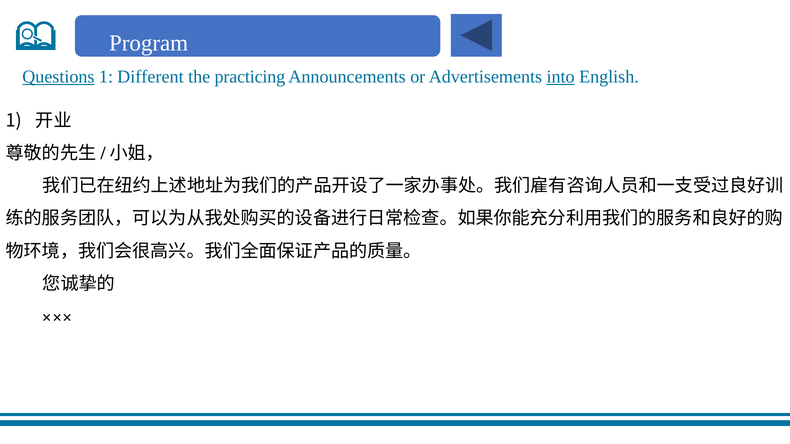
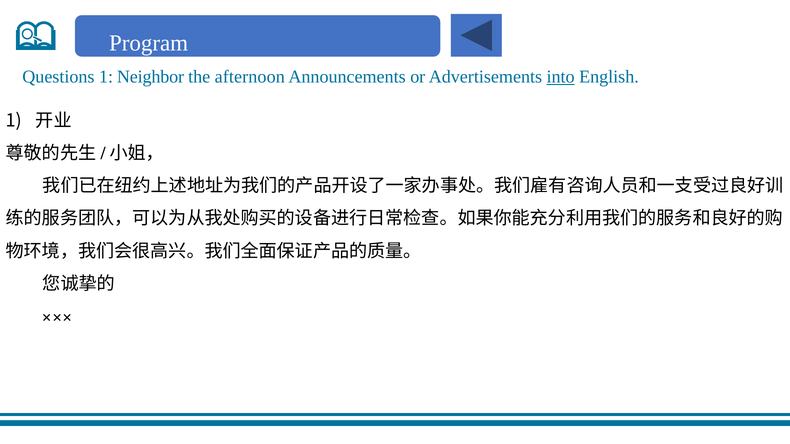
Questions underline: present -> none
Different: Different -> Neighbor
practicing: practicing -> afternoon
